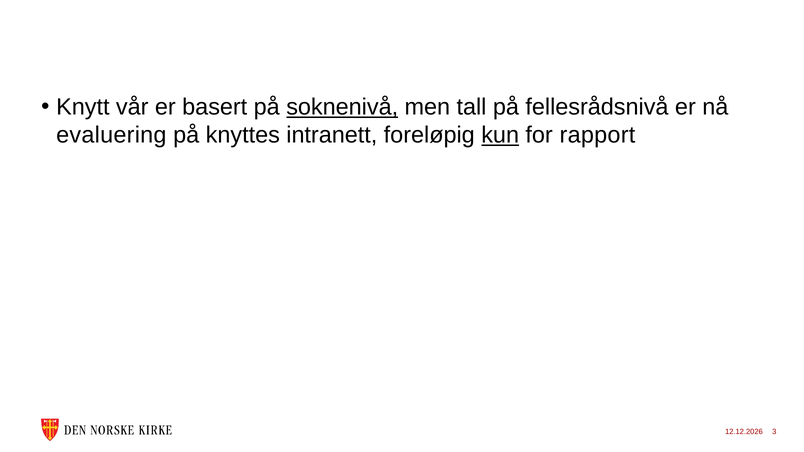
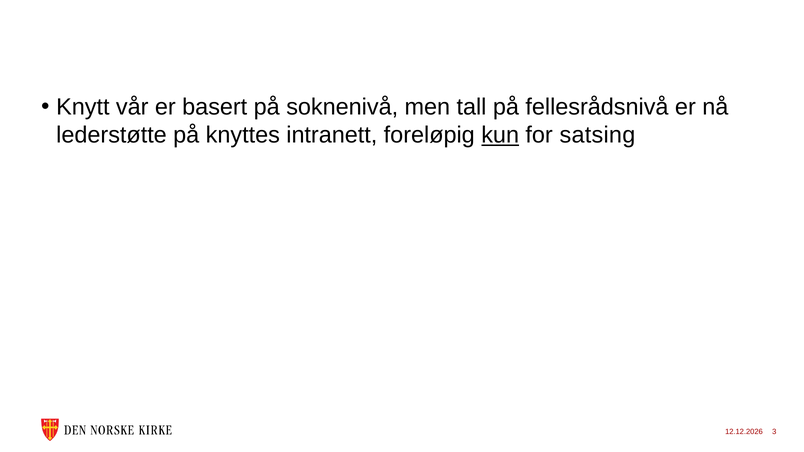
soknenivå underline: present -> none
evaluering: evaluering -> lederstøtte
rapport: rapport -> satsing
